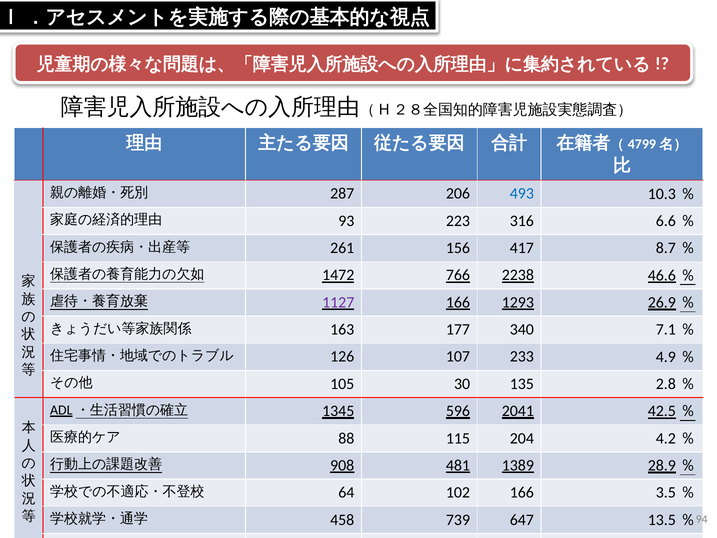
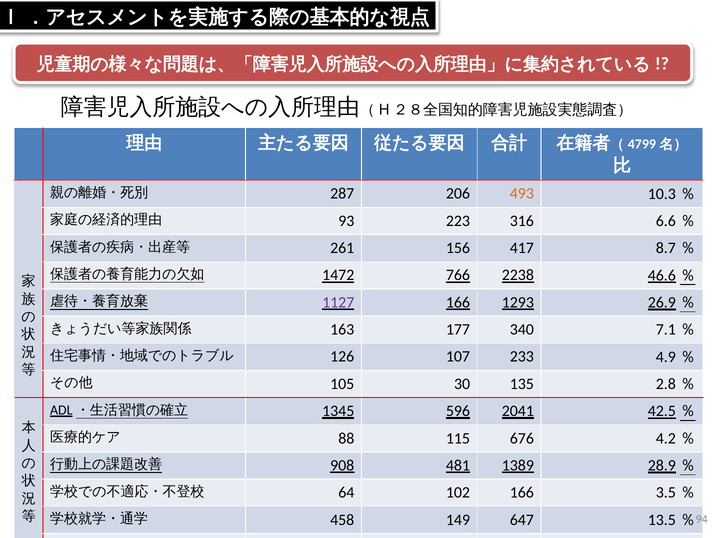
493 colour: blue -> orange
204: 204 -> 676
739: 739 -> 149
